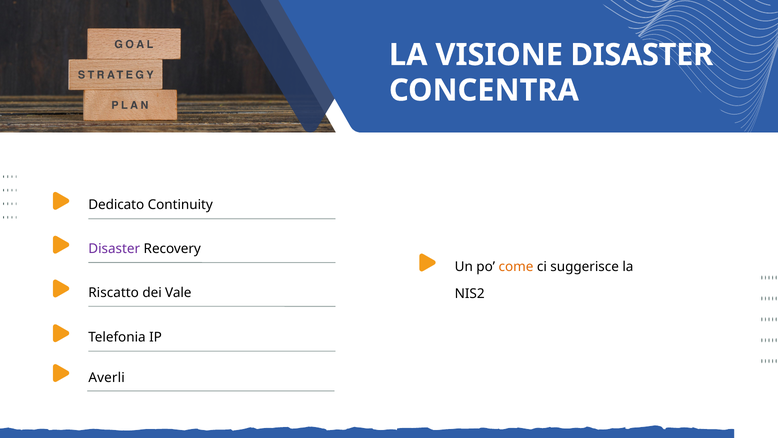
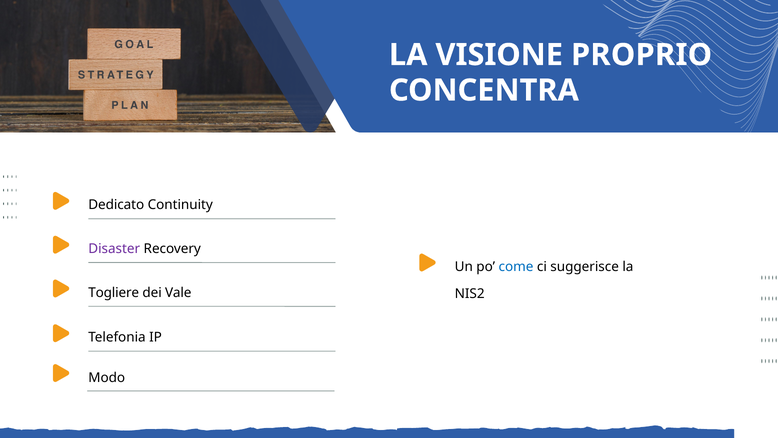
DISASTER at (642, 55): DISASTER -> PROPRIO
come colour: orange -> blue
Riscatto: Riscatto -> Togliere
Averli: Averli -> Modo
